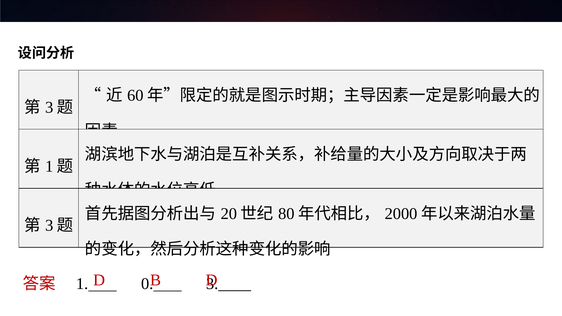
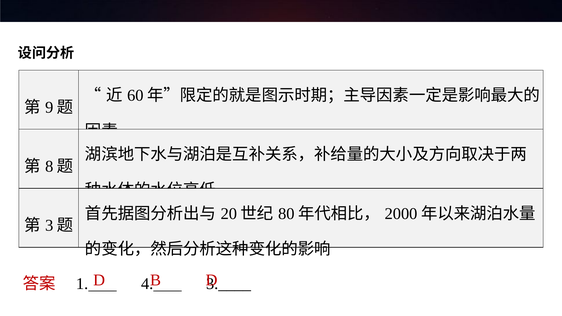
3 at (49, 107): 3 -> 9
1 at (49, 166): 1 -> 8
0: 0 -> 4
